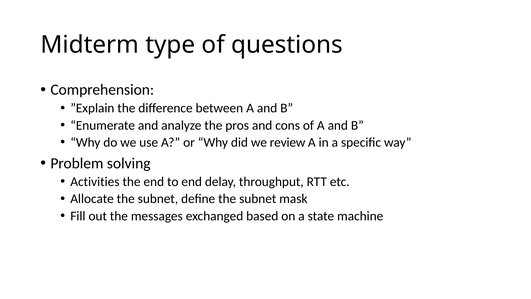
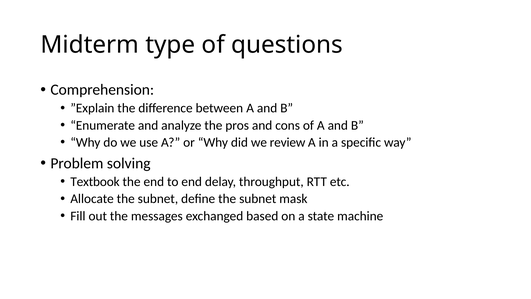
Activities: Activities -> Textbook
